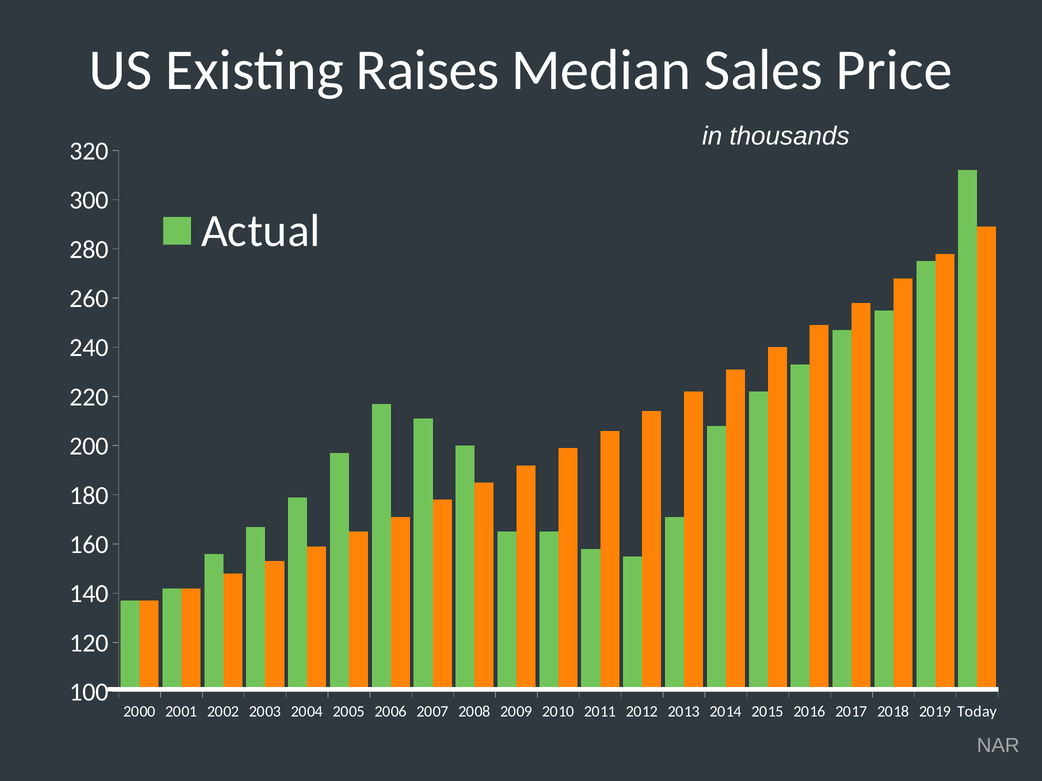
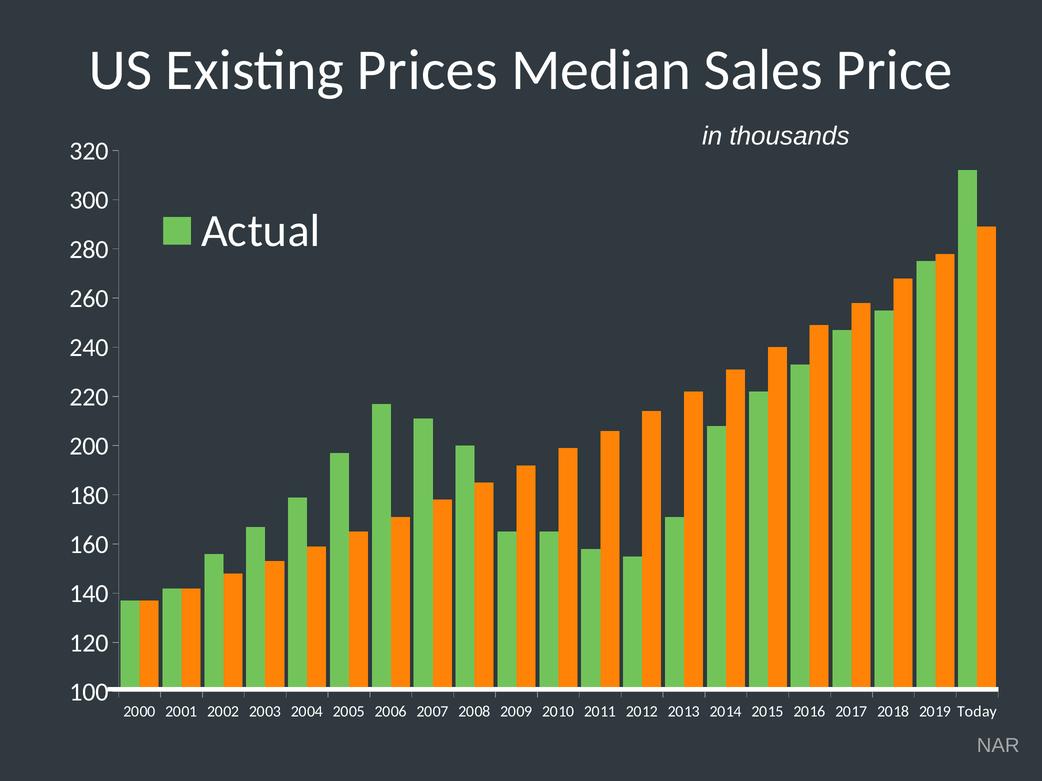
Raises: Raises -> Prices
